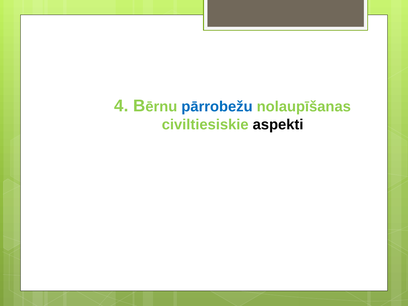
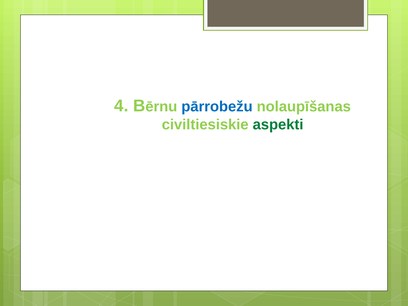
aspekti colour: black -> green
